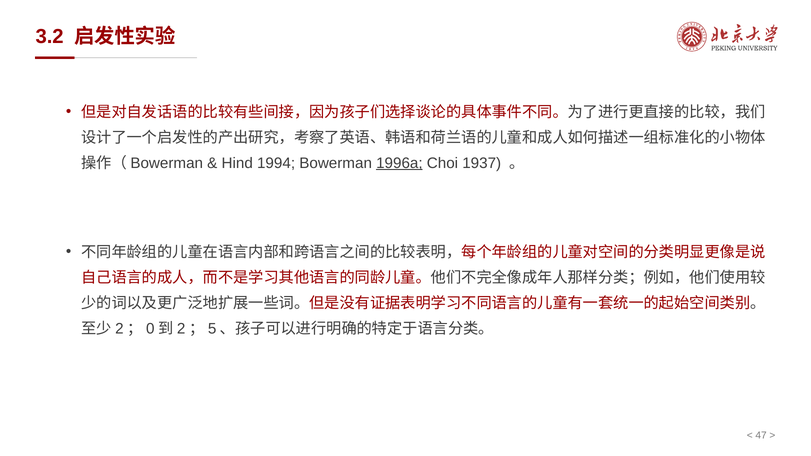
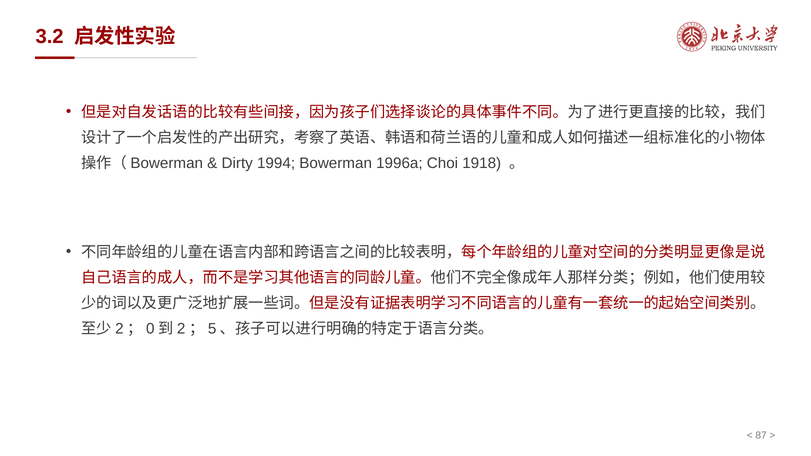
Hind: Hind -> Dirty
1996a underline: present -> none
1937: 1937 -> 1918
47: 47 -> 87
